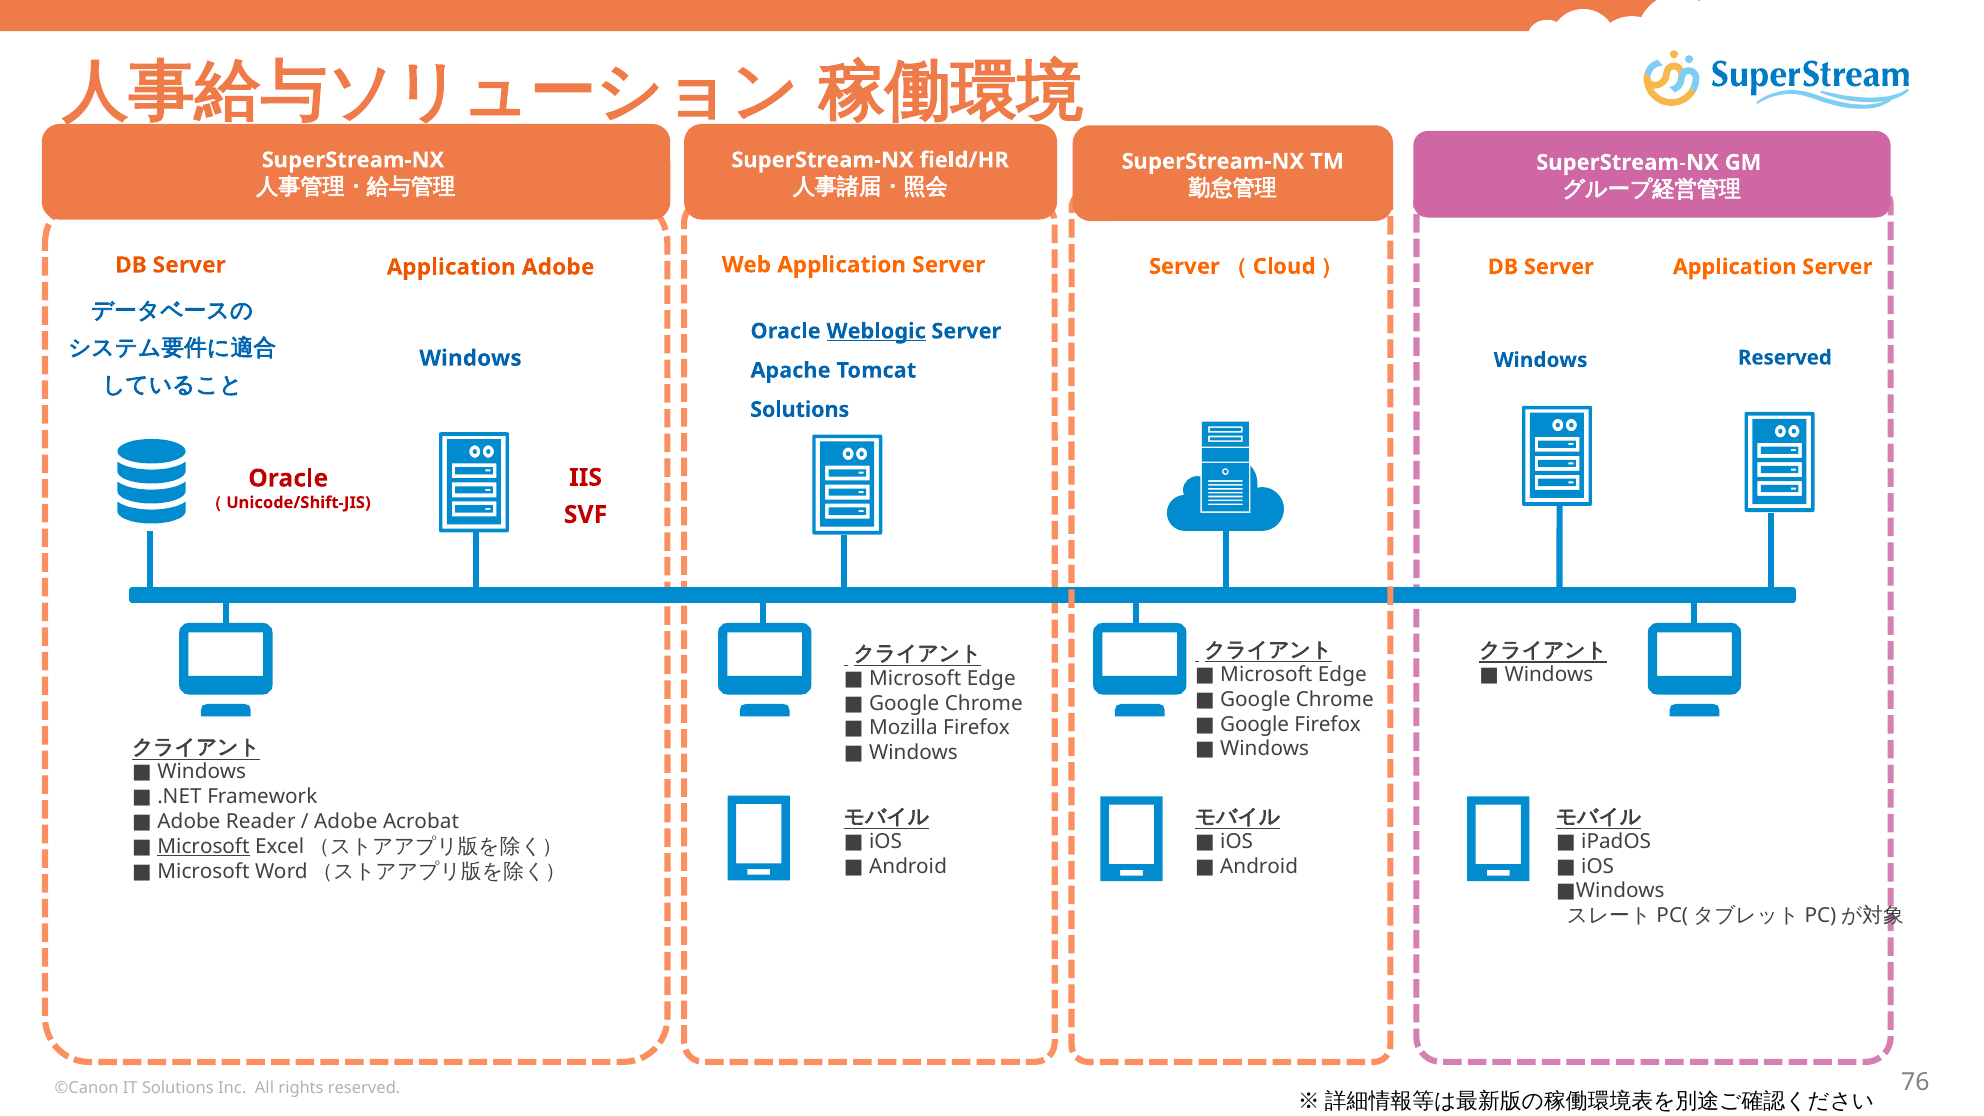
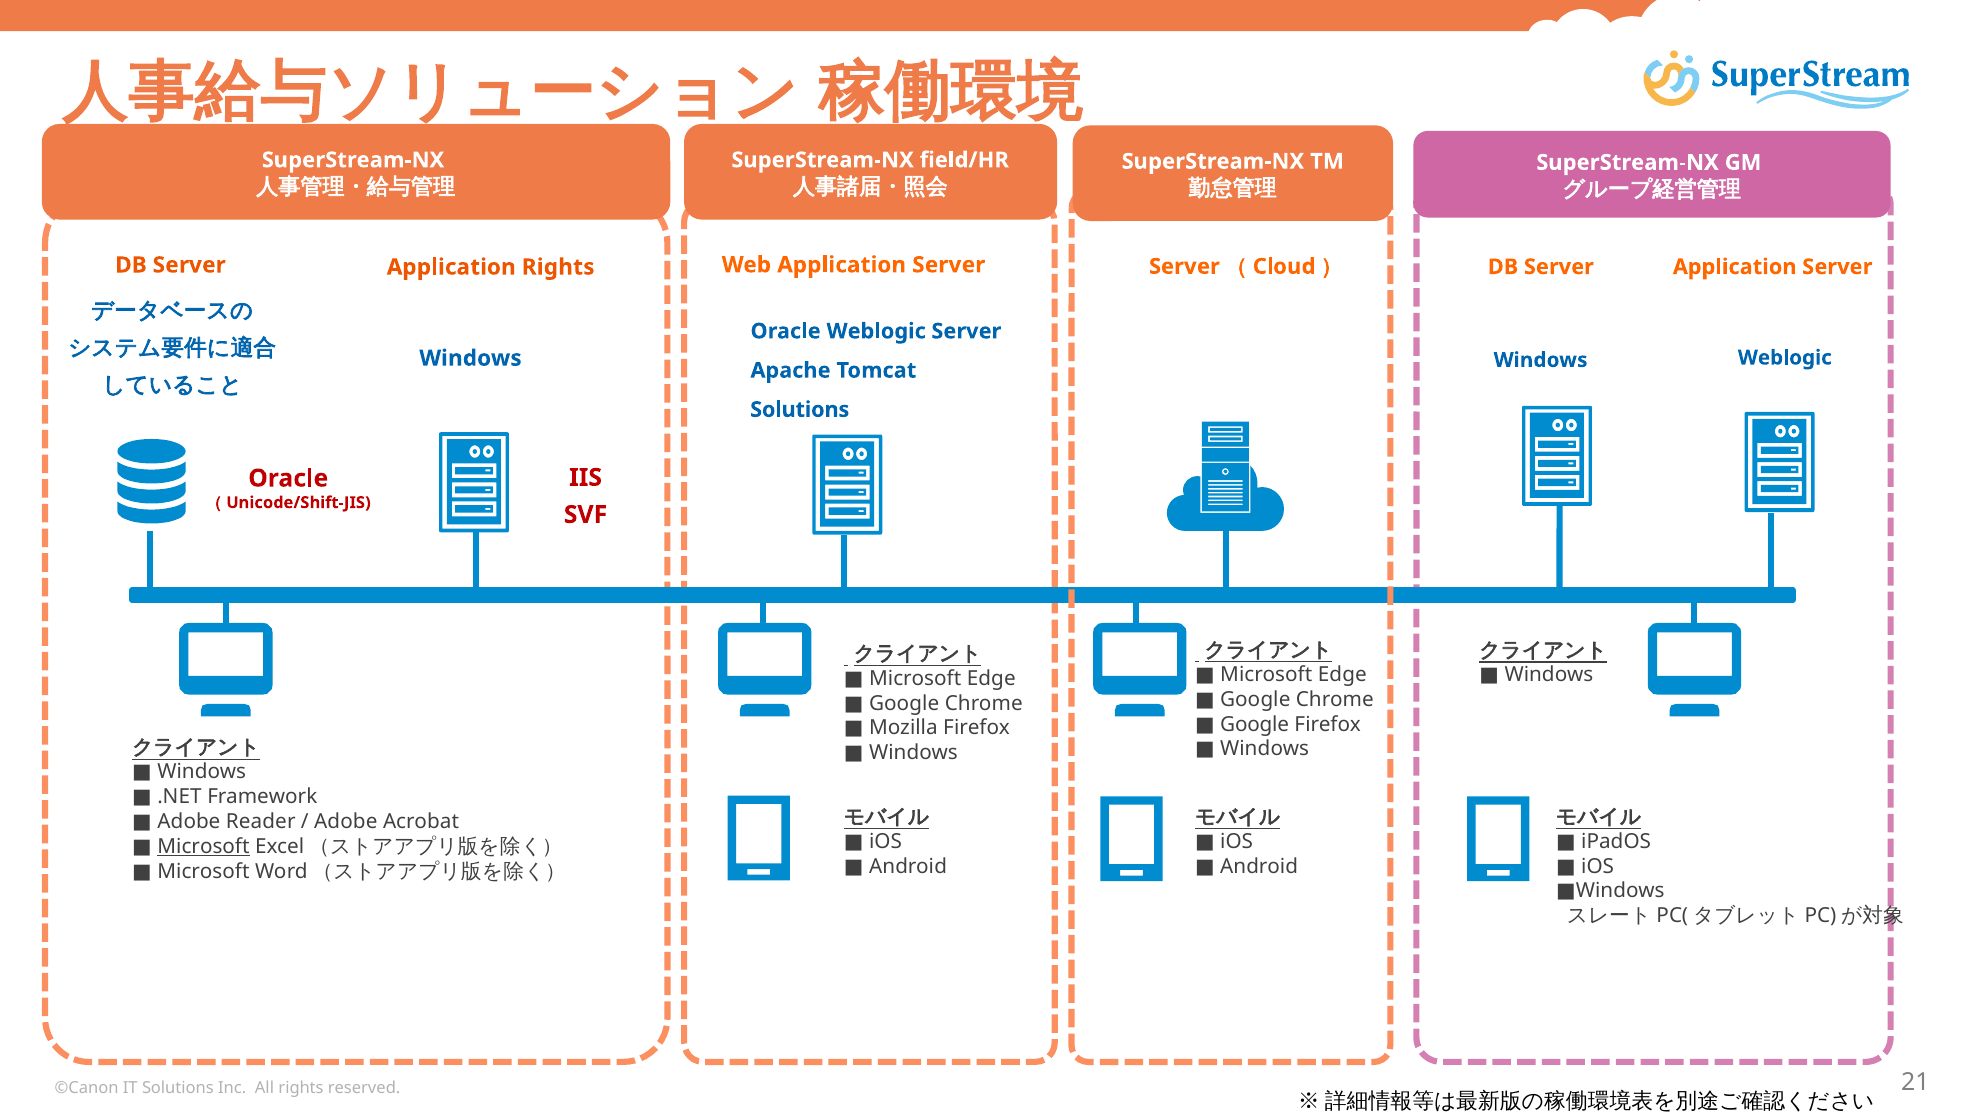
Application Adobe: Adobe -> Rights
Weblogic at (876, 331) underline: present -> none
Windows Reserved: Reserved -> Weblogic
76: 76 -> 21
